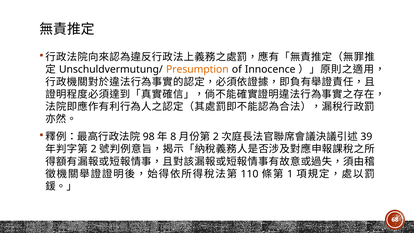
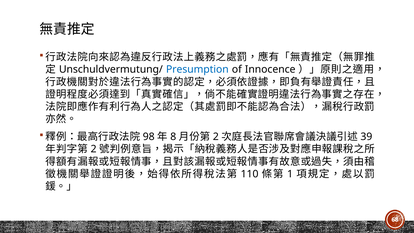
Presumption colour: orange -> blue
